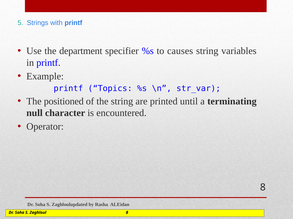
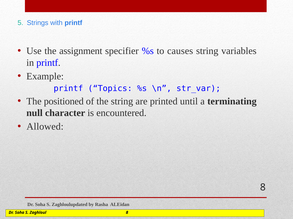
department: department -> assignment
Operator: Operator -> Allowed
